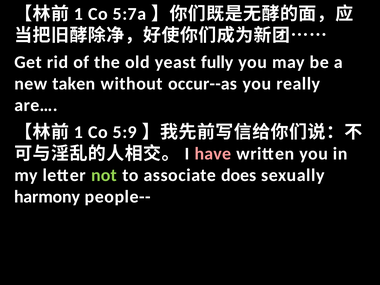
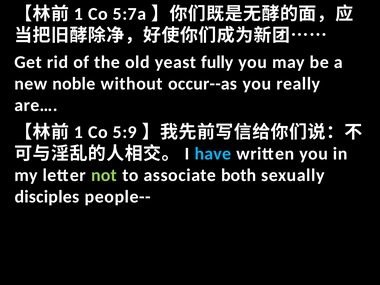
taken: taken -> noble
have colour: pink -> light blue
does: does -> both
harmony: harmony -> disciples
